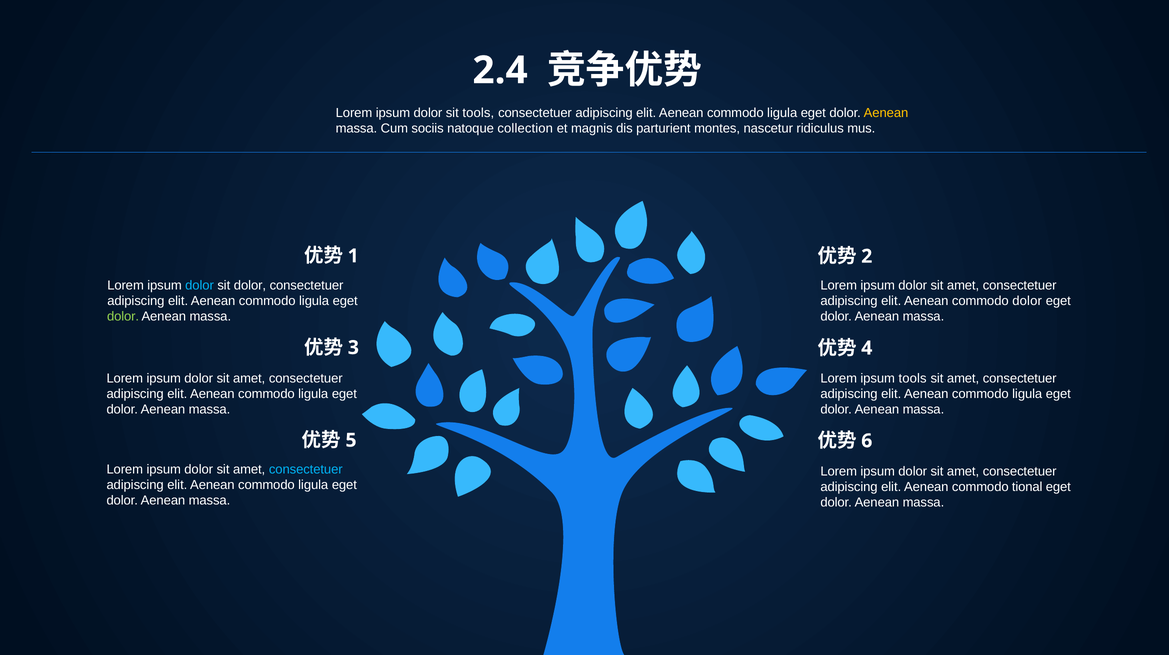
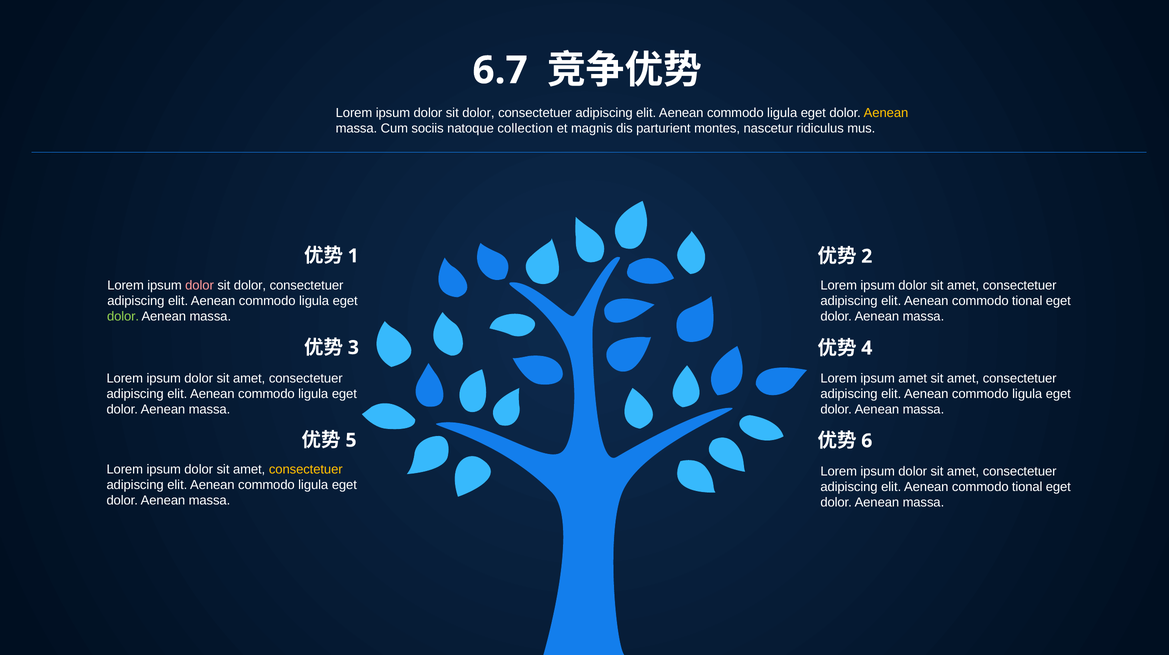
2.4: 2.4 -> 6.7
tools at (478, 113): tools -> dolor
dolor at (200, 285) colour: light blue -> pink
dolor at (1027, 301): dolor -> tional
ipsum tools: tools -> amet
consectetuer at (306, 469) colour: light blue -> yellow
